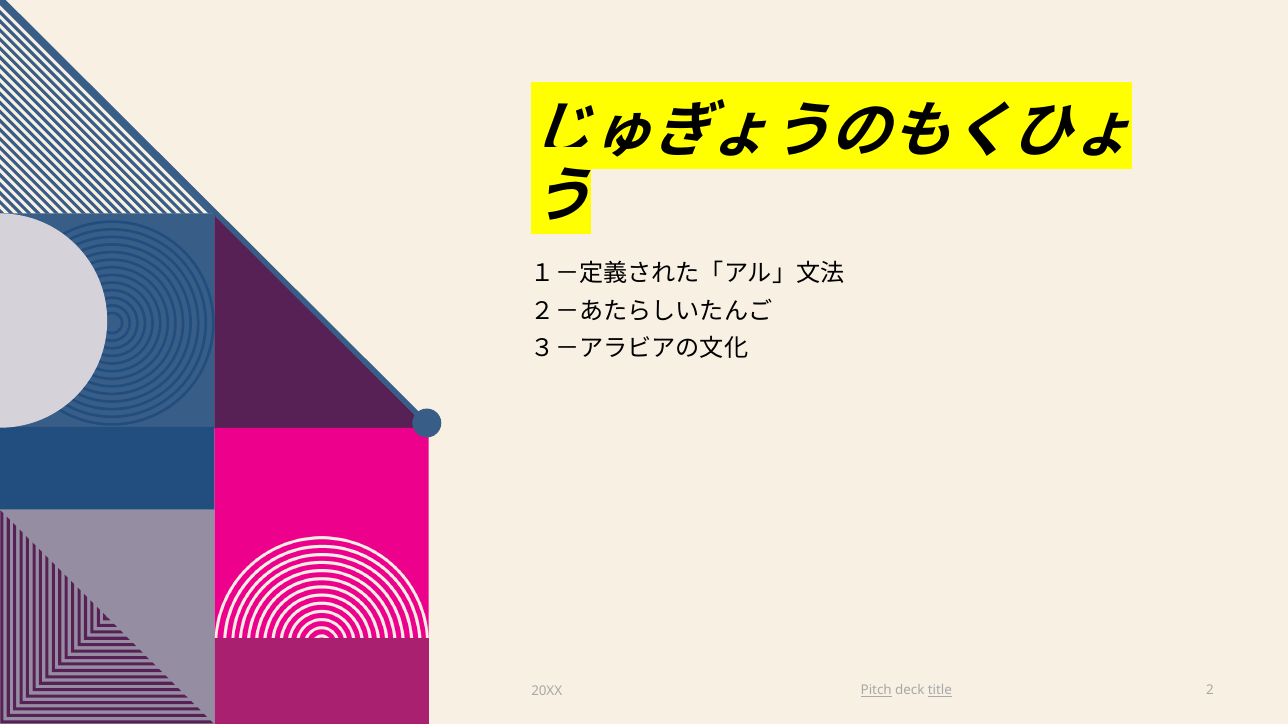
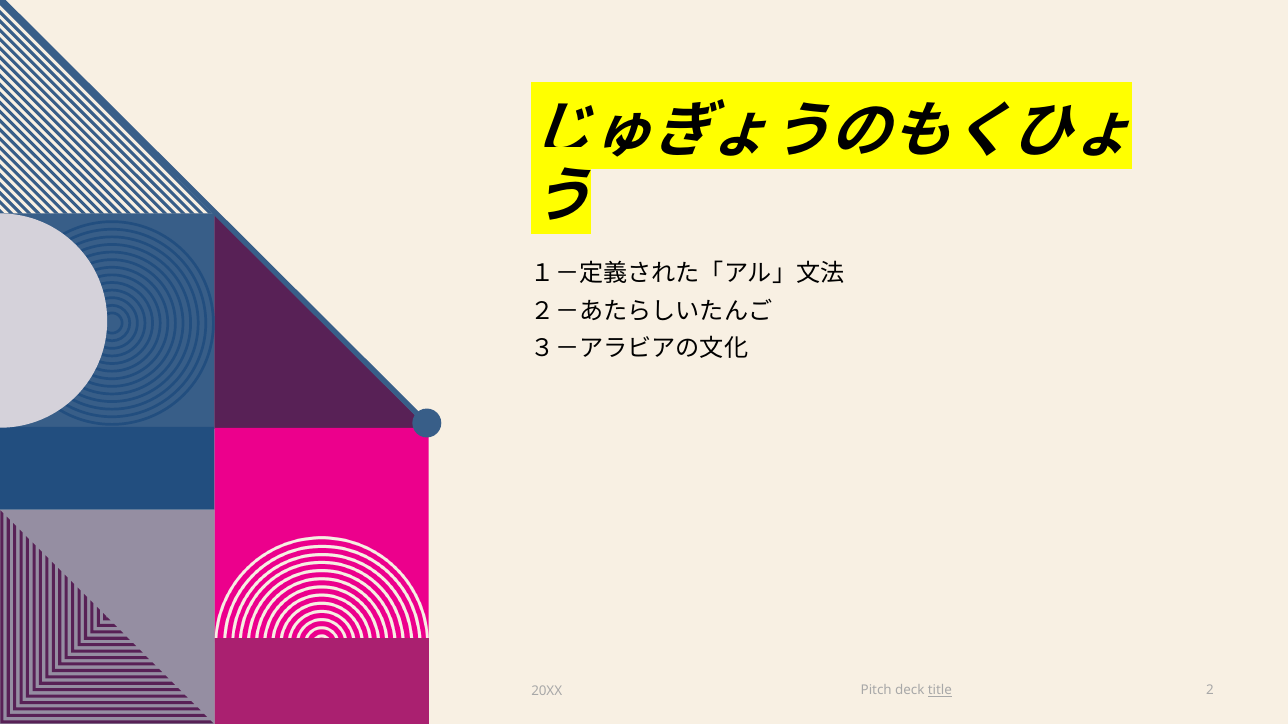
Pitch underline: present -> none
